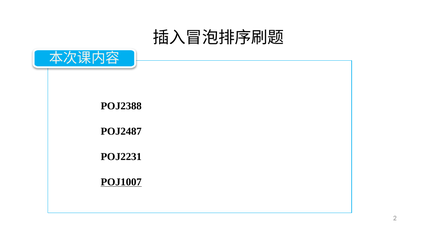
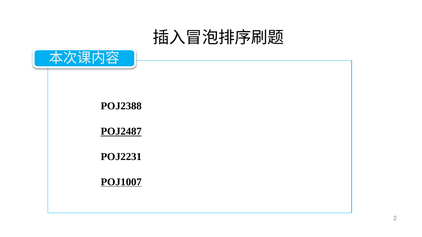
POJ2487 underline: none -> present
